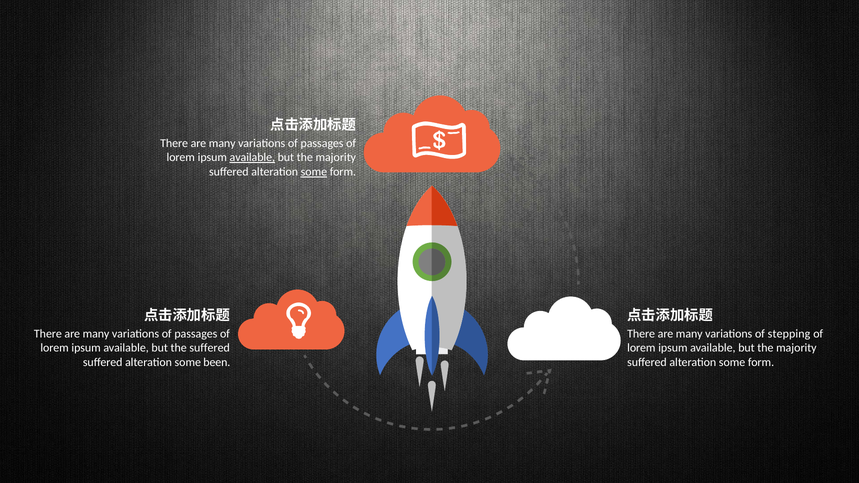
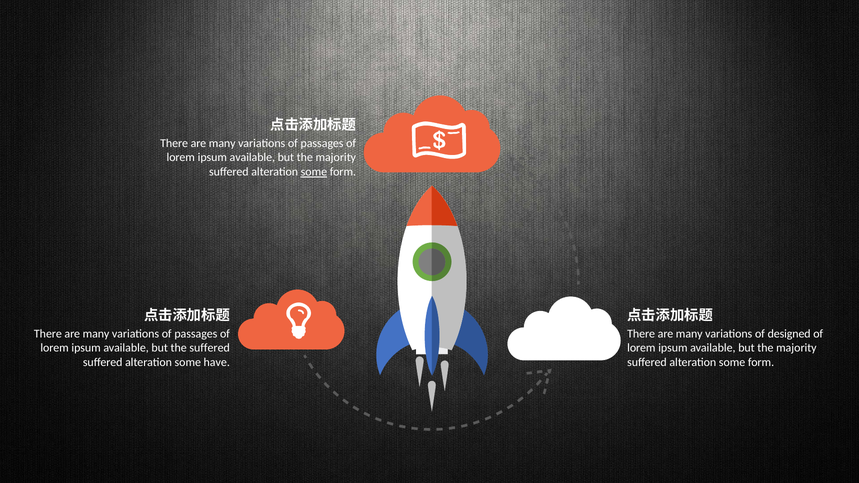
available at (252, 158) underline: present -> none
stepping: stepping -> designed
been: been -> have
